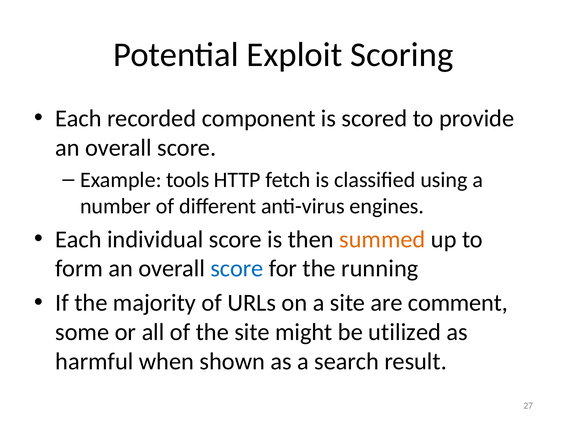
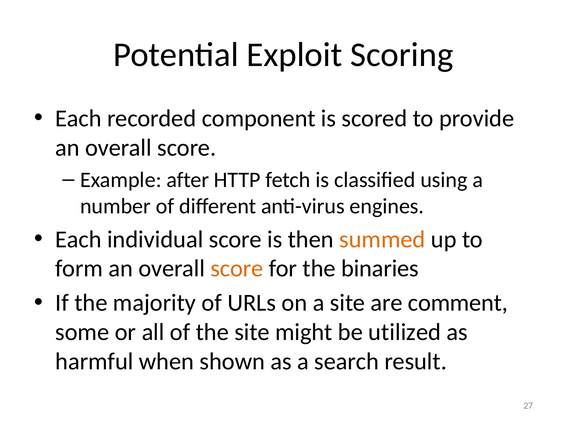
tools: tools -> after
score at (237, 269) colour: blue -> orange
running: running -> binaries
